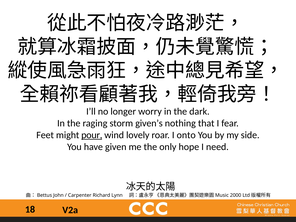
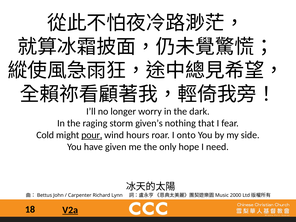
Feet: Feet -> Cold
lovely: lovely -> hours
V2a underline: none -> present
